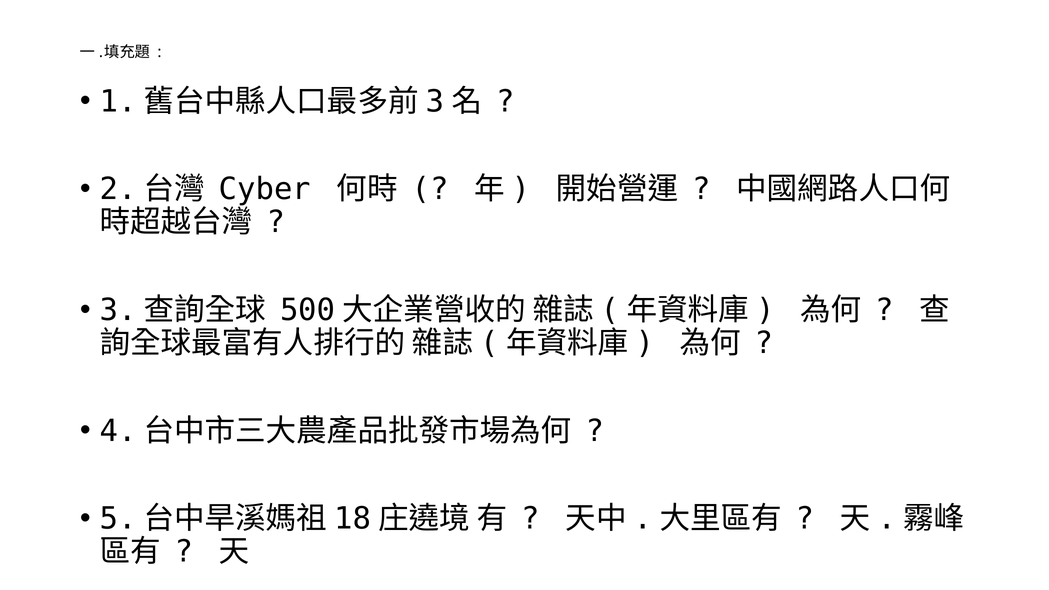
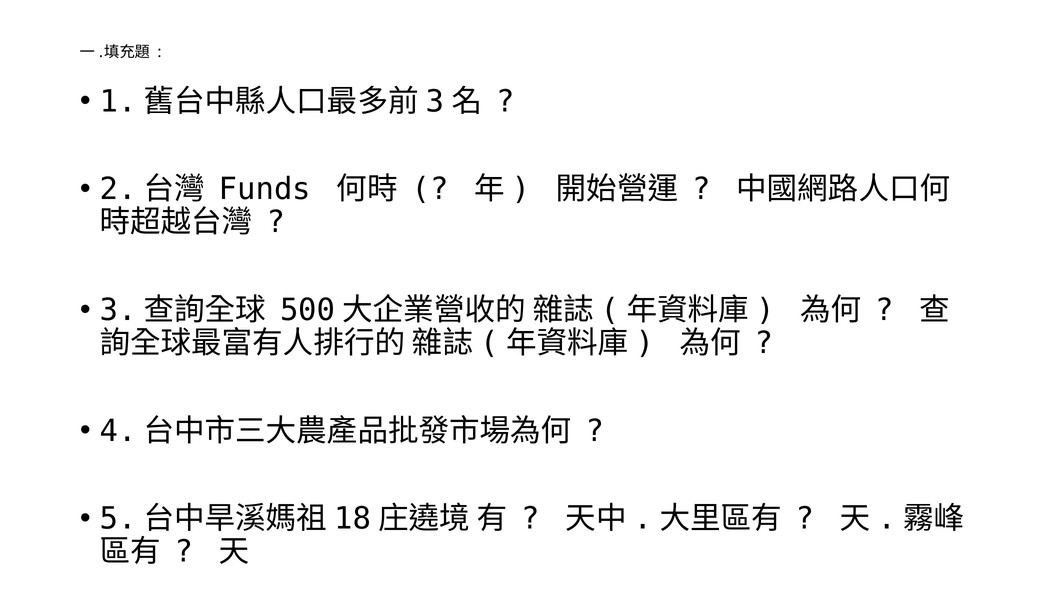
Cyber: Cyber -> Funds
